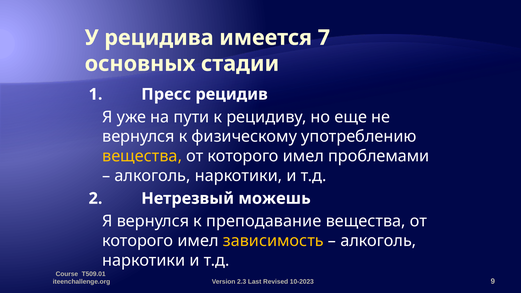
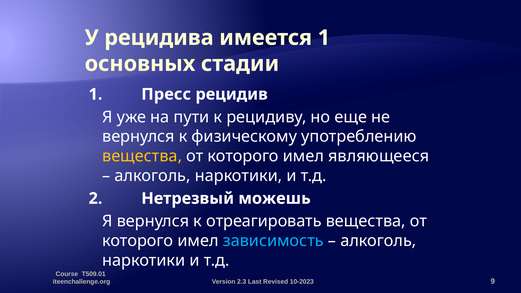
имеется 7: 7 -> 1
проблемами: проблемами -> являющееся
преподавание: преподавание -> отреагировать
зависимость colour: yellow -> light blue
